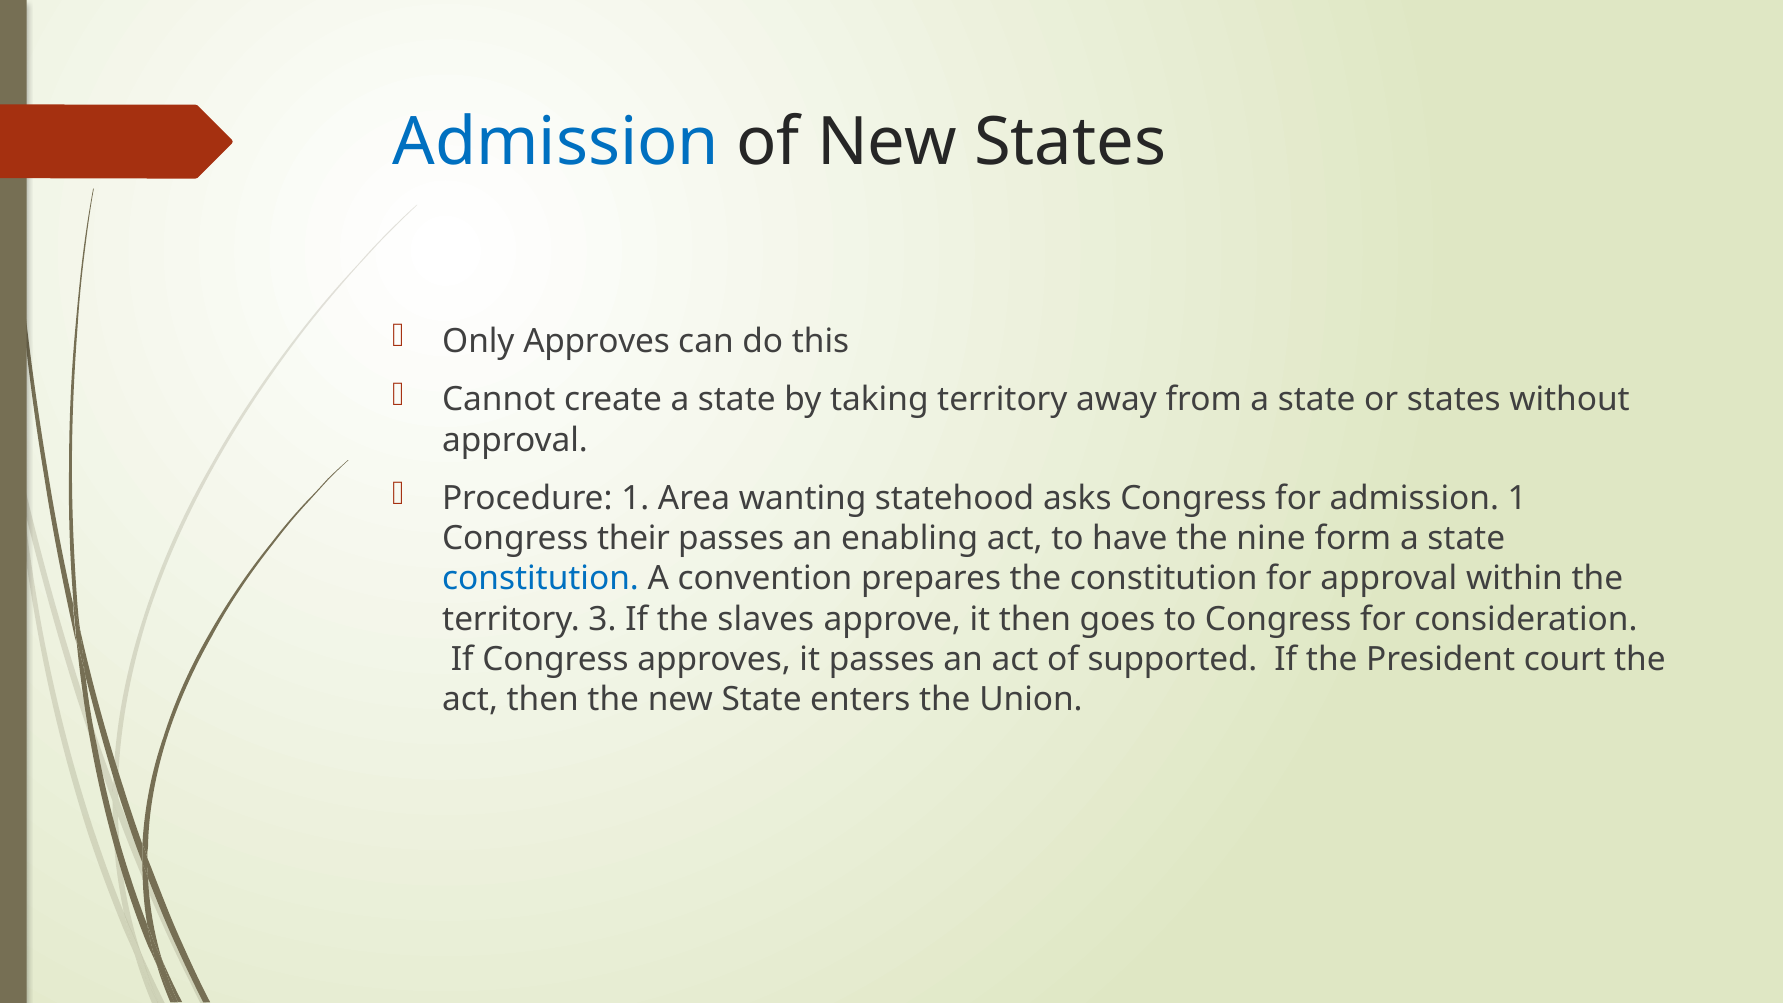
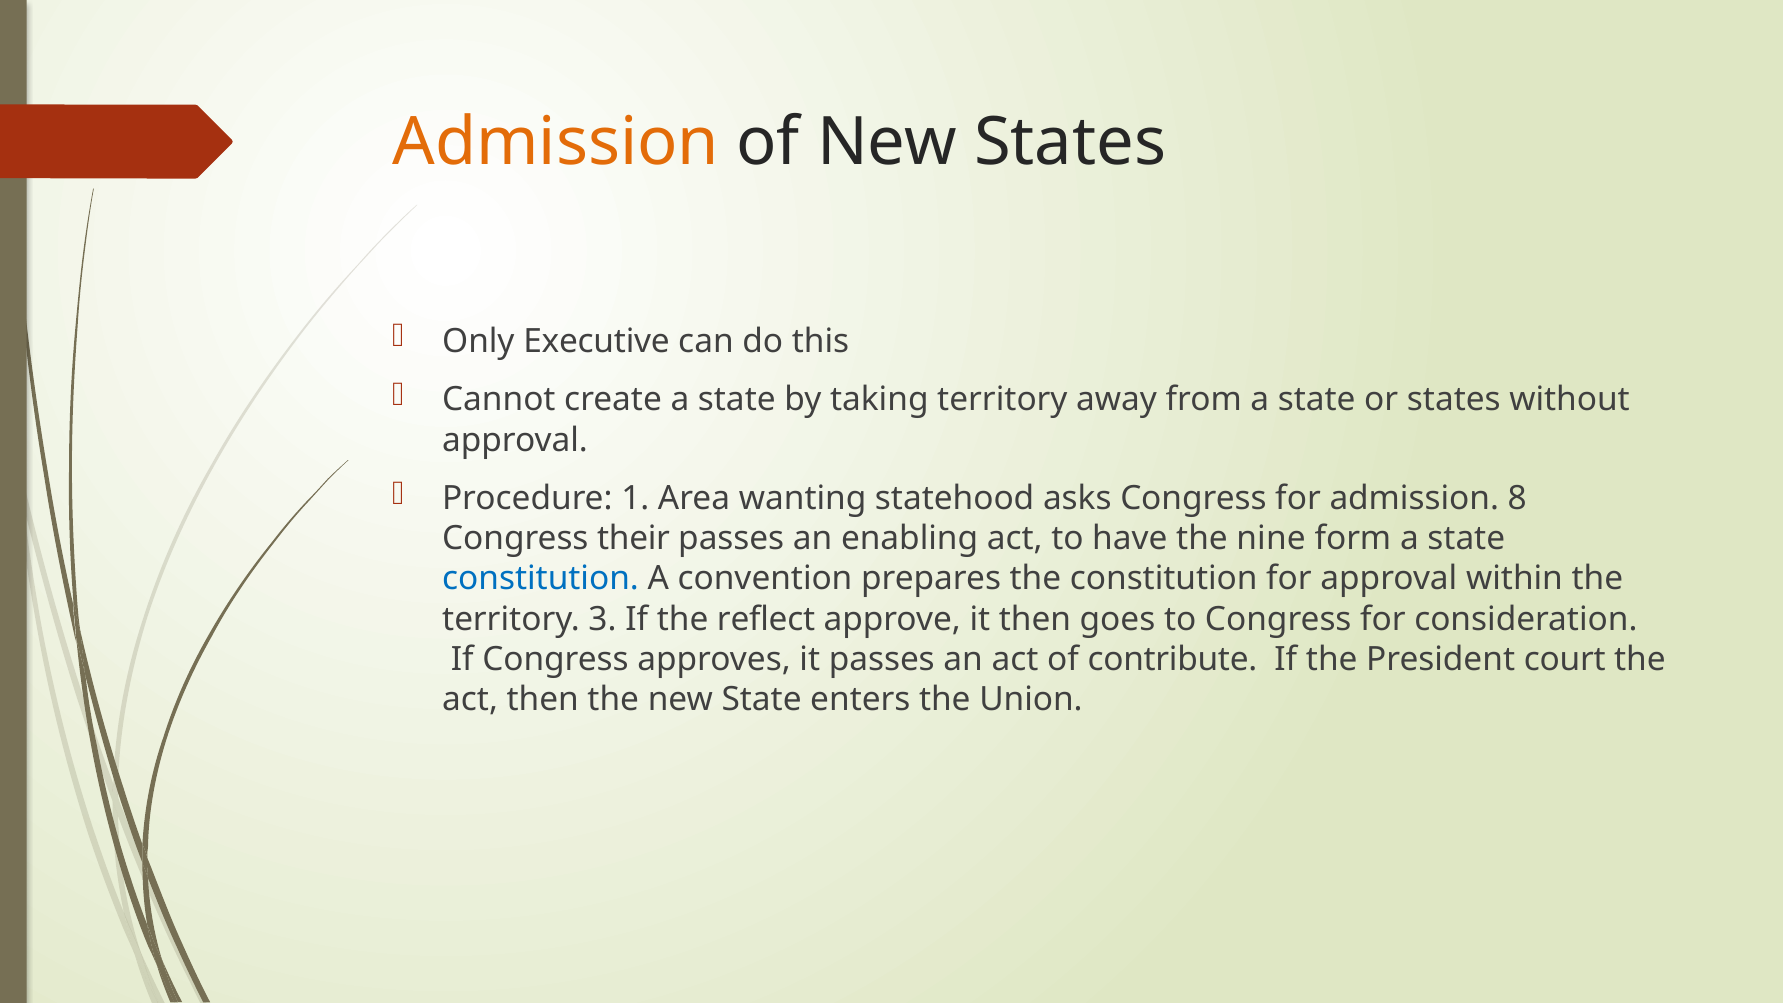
Admission at (556, 143) colour: blue -> orange
Only Approves: Approves -> Executive
admission 1: 1 -> 8
slaves: slaves -> reflect
supported: supported -> contribute
